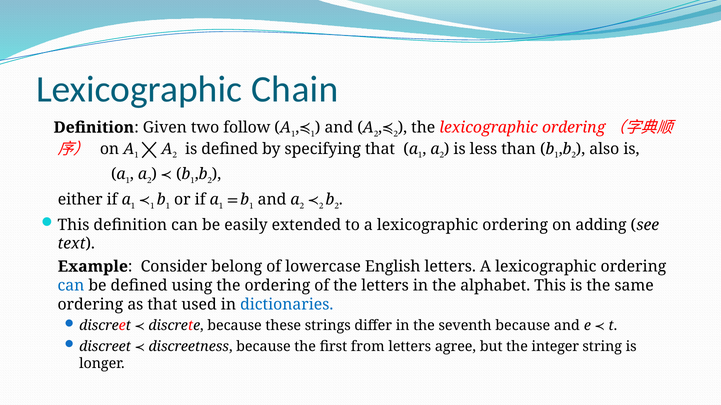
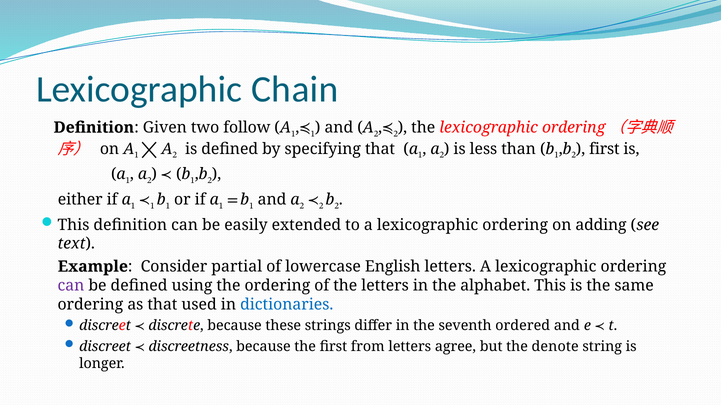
also at (604, 149): also -> first
belong: belong -> partial
can at (71, 286) colour: blue -> purple
seventh because: because -> ordered
integer: integer -> denote
